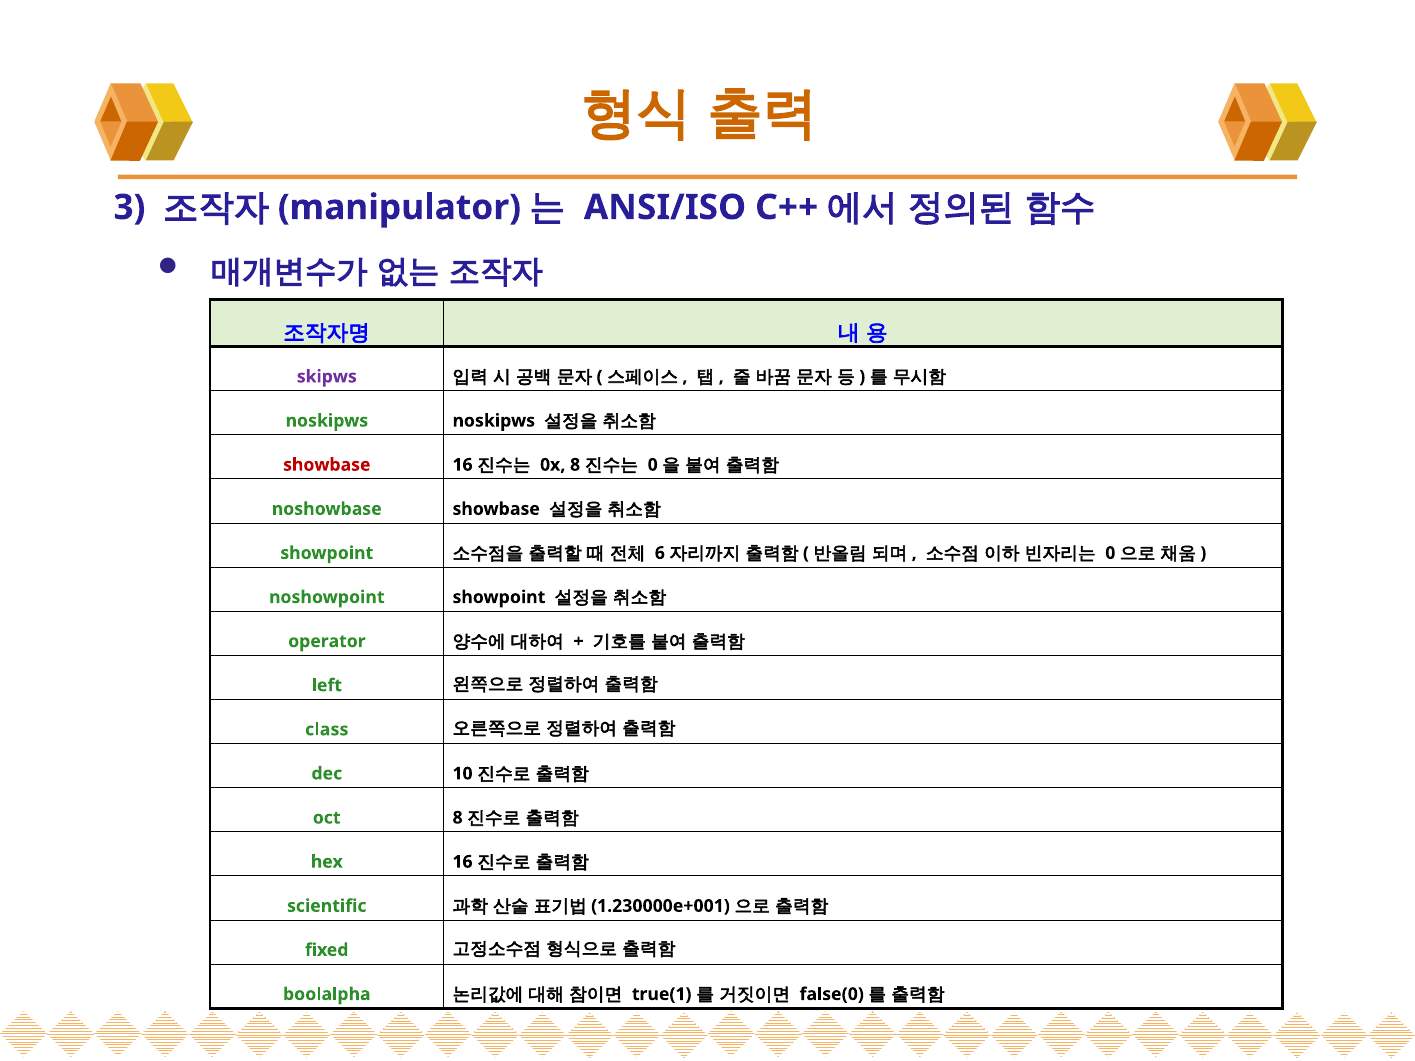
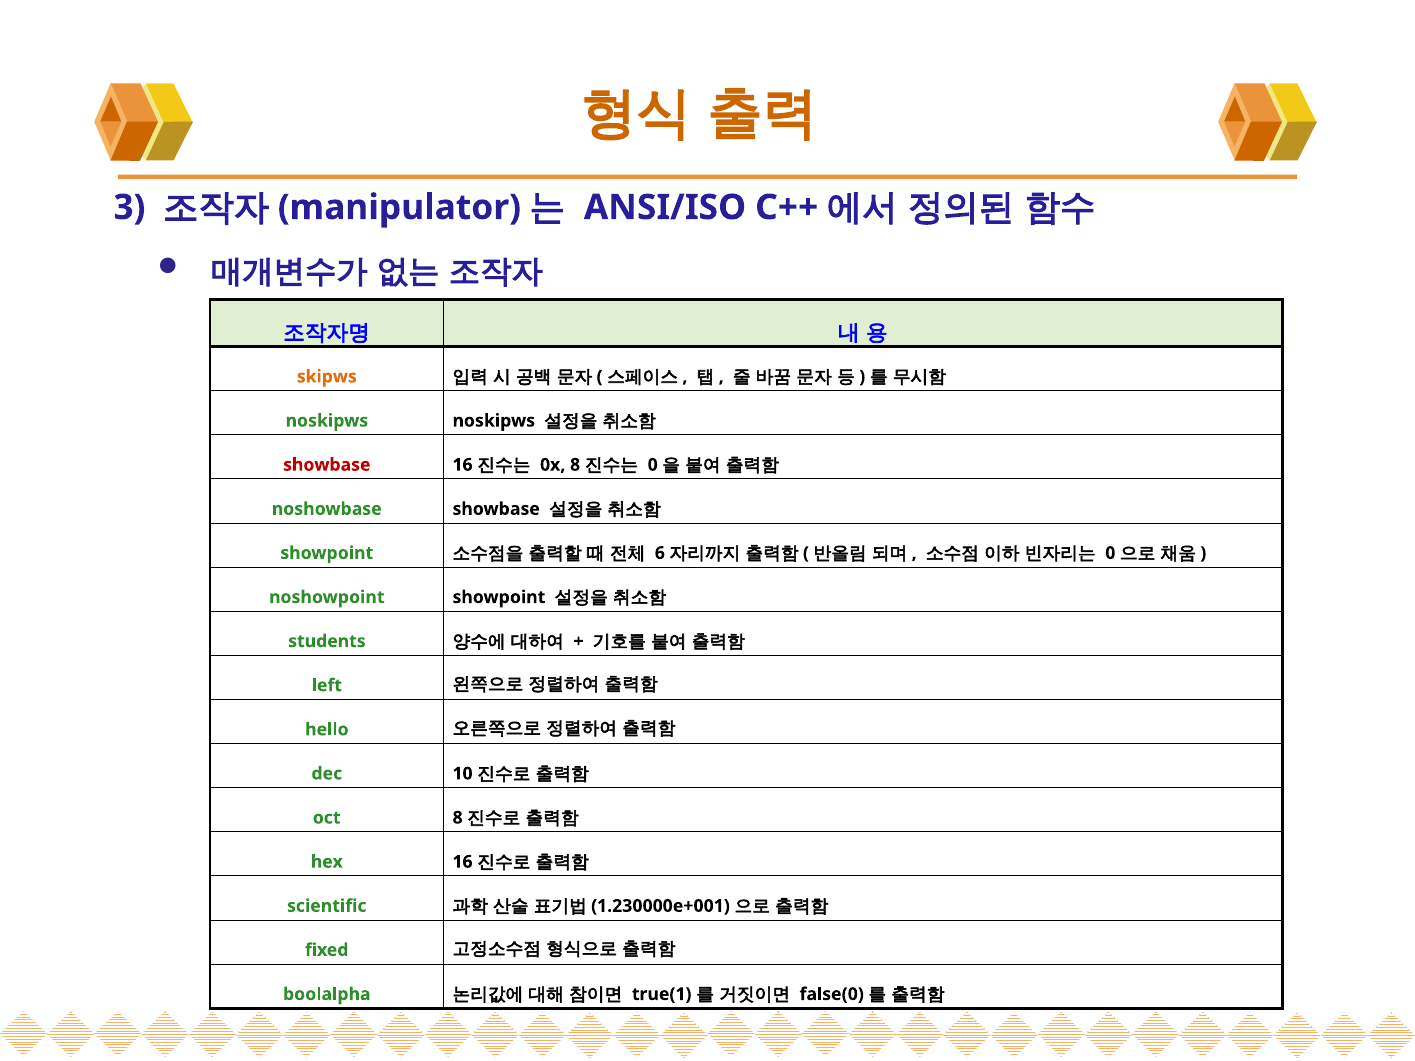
skipws colour: purple -> orange
operator: operator -> students
class: class -> hello
